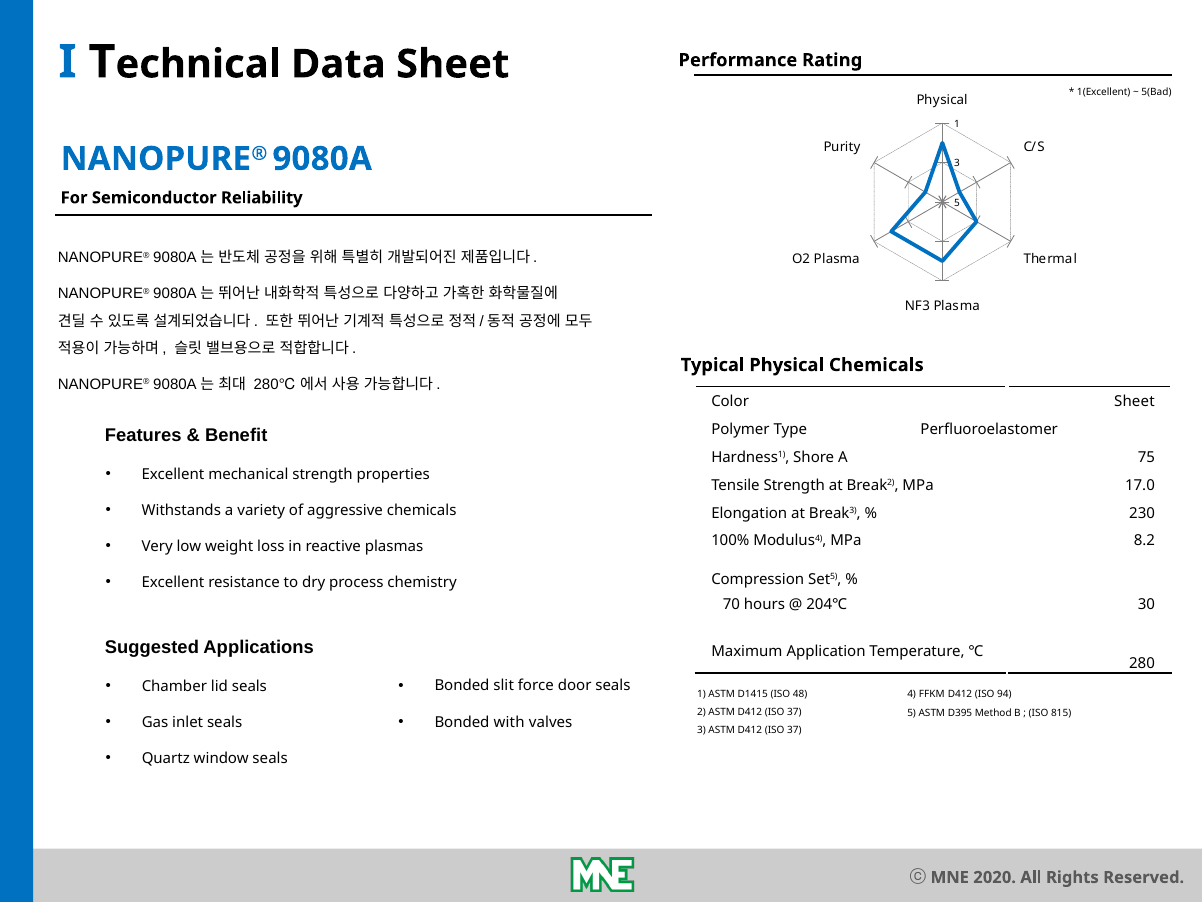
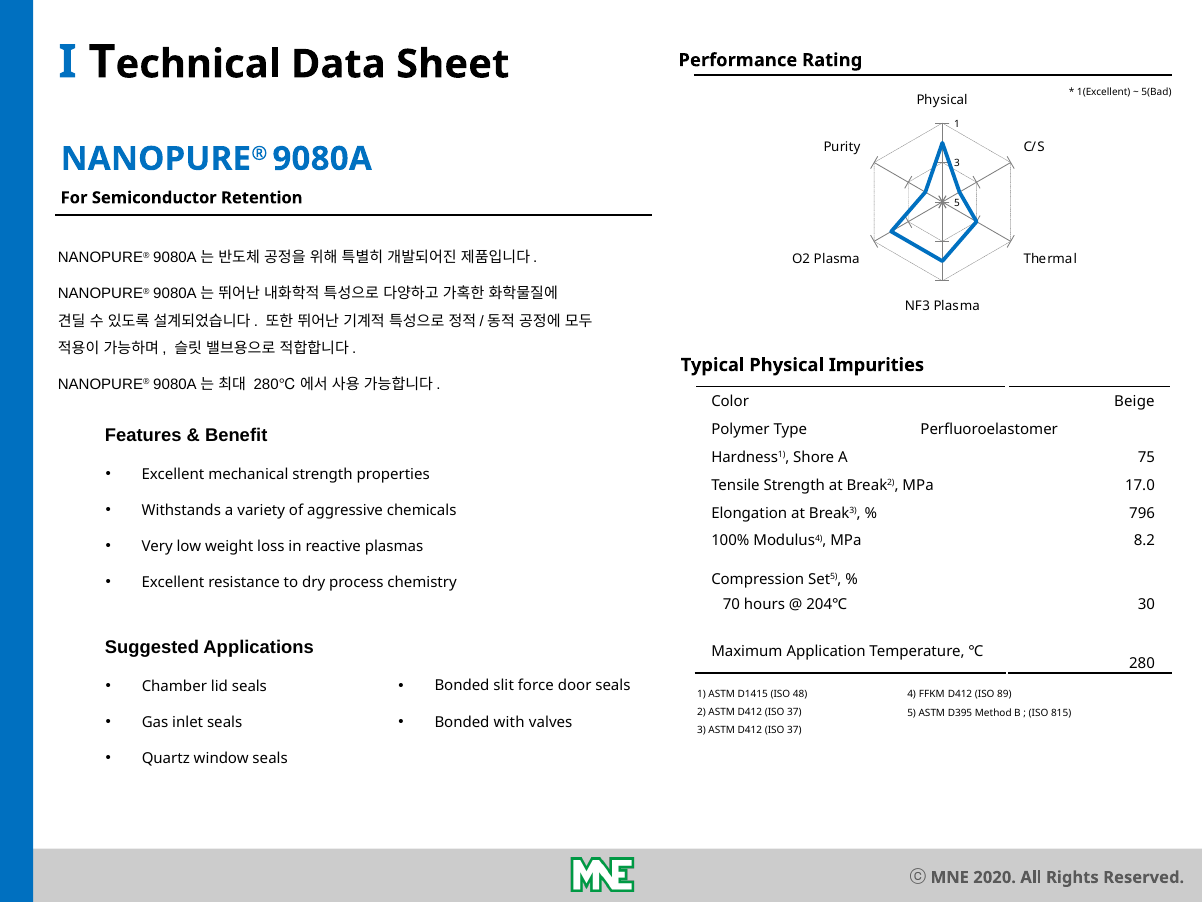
Reliability: Reliability -> Retention
Physical Chemicals: Chemicals -> Impurities
Color Sheet: Sheet -> Beige
230: 230 -> 796
94: 94 -> 89
